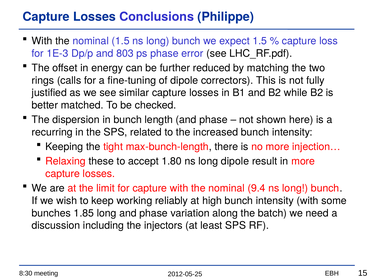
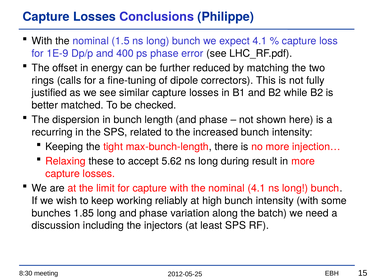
expect 1.5: 1.5 -> 4.1
1E-3: 1E-3 -> 1E-9
803: 803 -> 400
1.80: 1.80 -> 5.62
long dipole: dipole -> during
nominal 9.4: 9.4 -> 4.1
